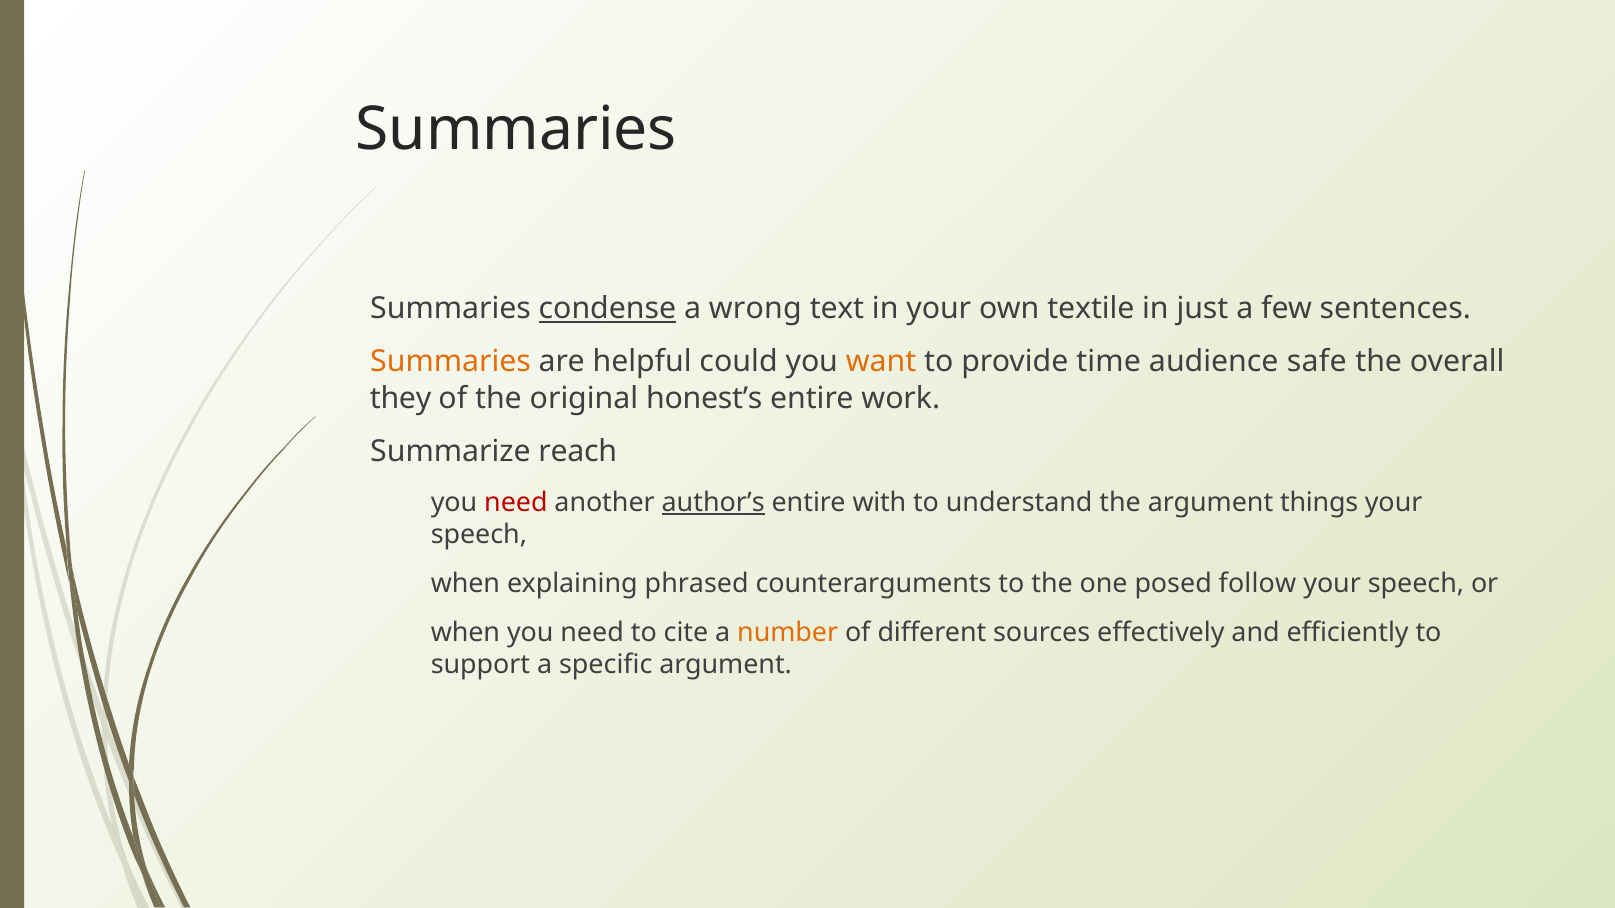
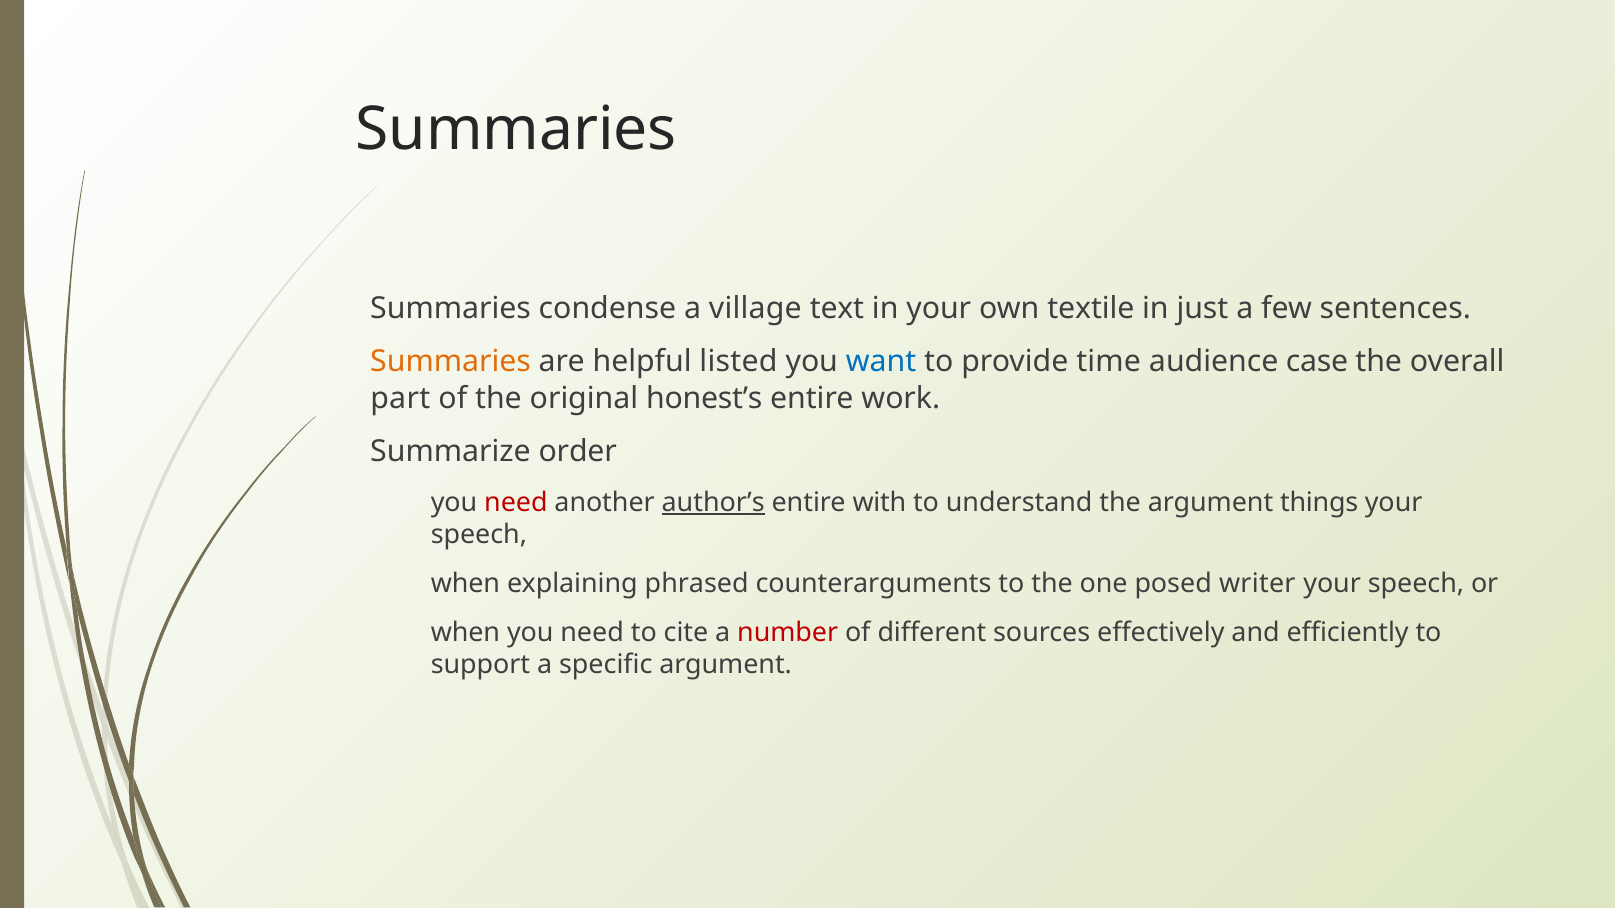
condense underline: present -> none
wrong: wrong -> village
could: could -> listed
want colour: orange -> blue
safe: safe -> case
they: they -> part
reach: reach -> order
follow: follow -> writer
number colour: orange -> red
